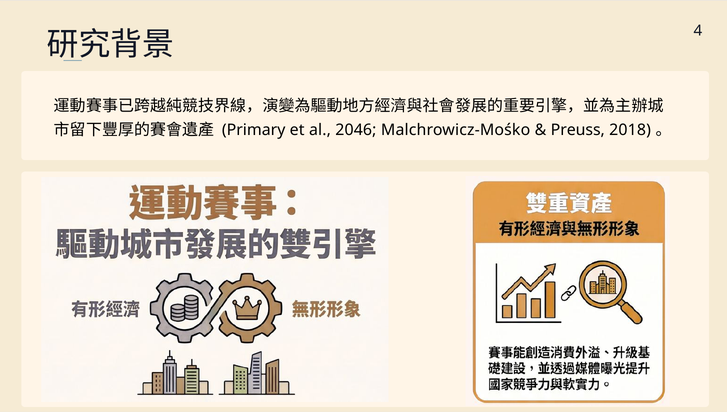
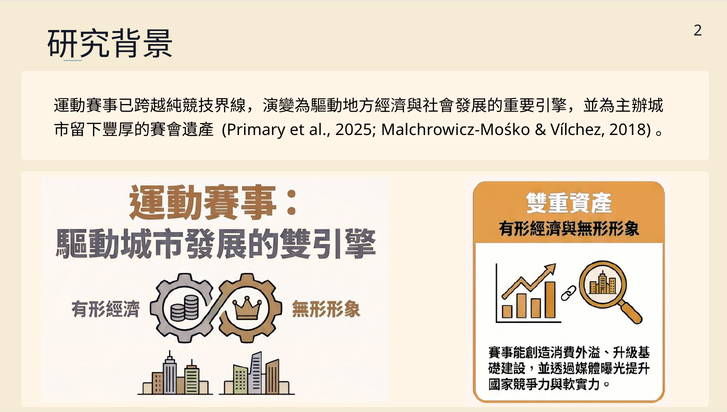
4: 4 -> 2
2046: 2046 -> 2025
Preuss: Preuss -> Vílchez
